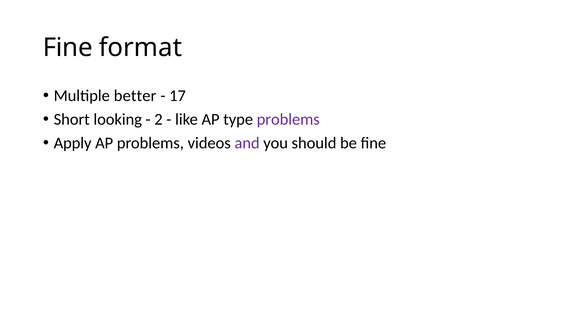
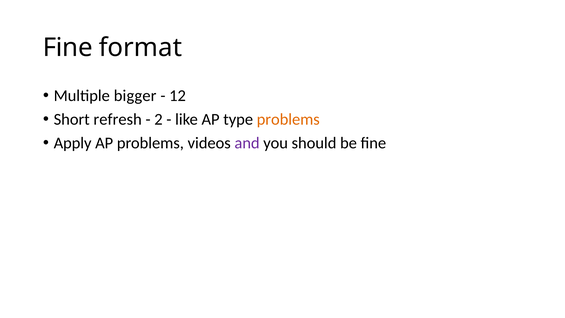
better: better -> bigger
17: 17 -> 12
looking: looking -> refresh
problems at (288, 119) colour: purple -> orange
